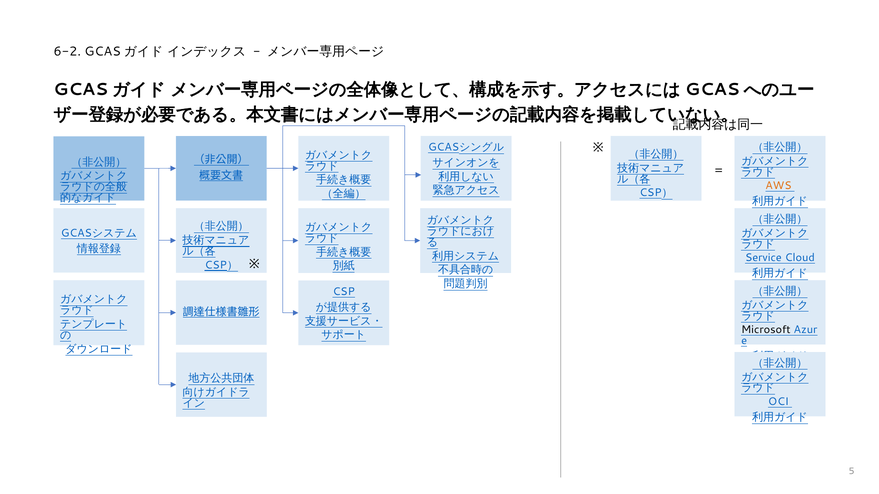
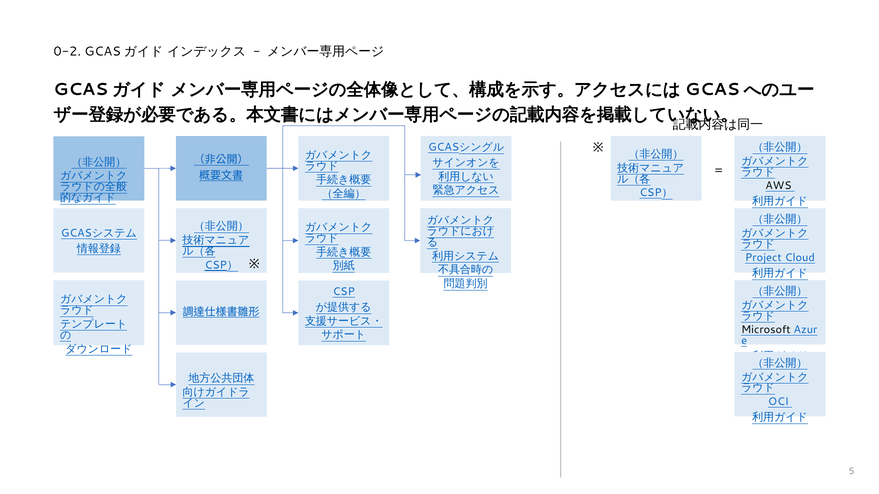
6-2: 6-2 -> 0-2
AWS colour: orange -> black
Service: Service -> Project
